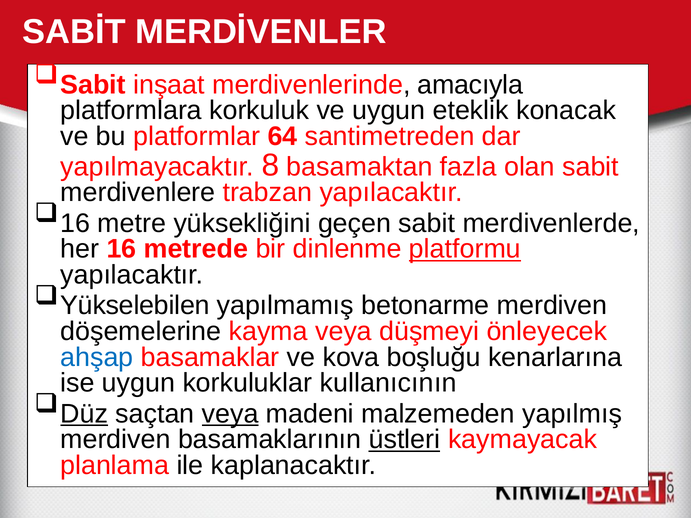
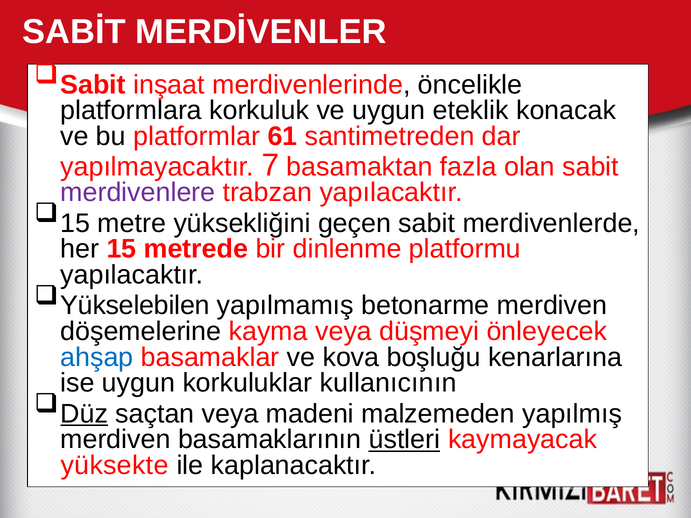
amacıyla: amacıyla -> öncelikle
64: 64 -> 61
8: 8 -> 7
merdivenlere colour: black -> purple
16 at (75, 223): 16 -> 15
her 16: 16 -> 15
platformu underline: present -> none
veya at (230, 414) underline: present -> none
planlama: planlama -> yüksekte
